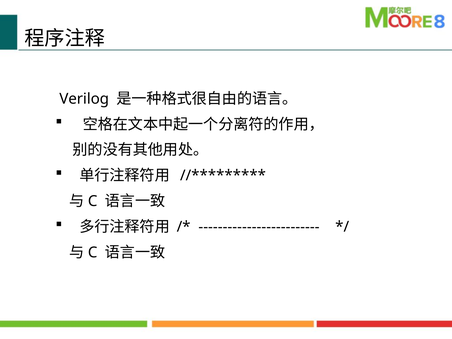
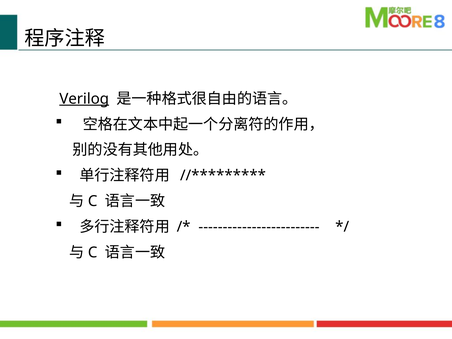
Verilog underline: none -> present
